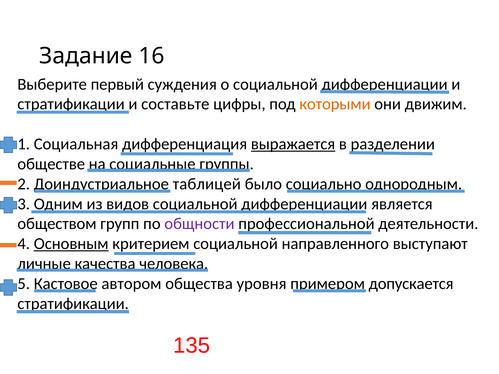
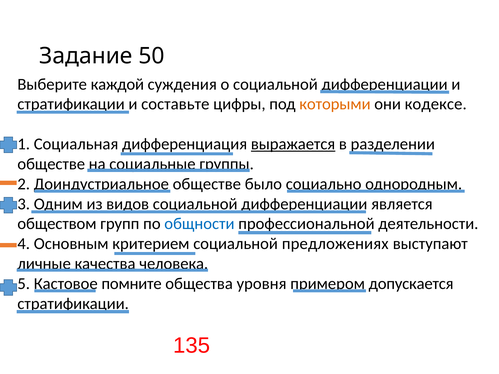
16: 16 -> 50
первый: первый -> каждой
движим: движим -> кодексе
таблицей at (207, 184): таблицей -> обществе
общности colour: purple -> blue
Основным underline: present -> none
направленного: направленного -> предложениях
автором: автором -> помните
